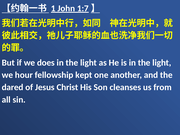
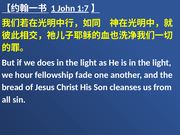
kept: kept -> fade
dared: dared -> bread
